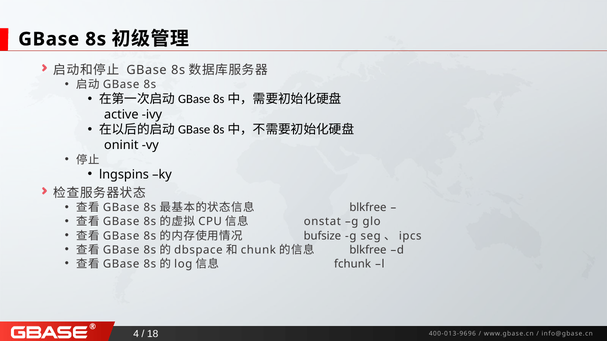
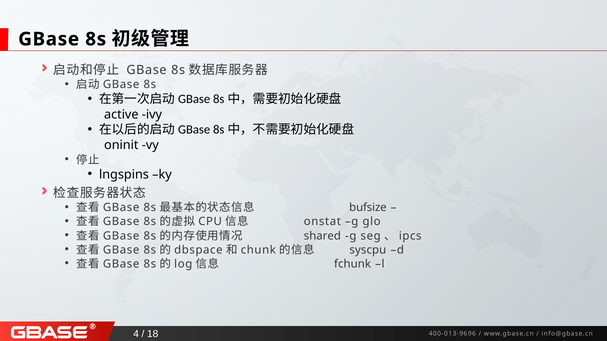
blkfree at (368, 208): blkfree -> bufsize
bufsize: bufsize -> shared
blkfree at (368, 250): blkfree -> syscpu
